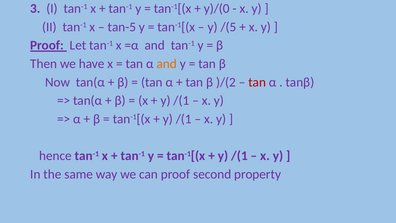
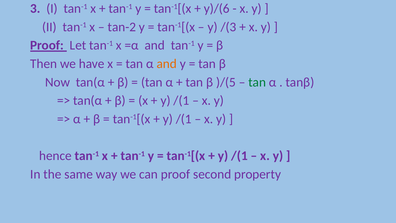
y)/(0: y)/(0 -> y)/(6
tan-5: tan-5 -> tan-2
/(5: /(5 -> /(3
)/(2: )/(2 -> )/(5
tan at (257, 82) colour: red -> green
